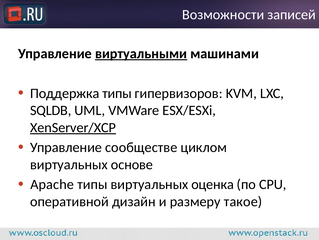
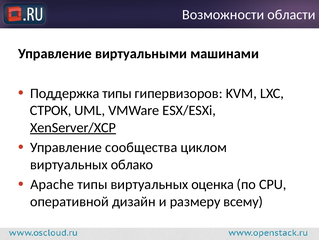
записей: записей -> области
виртуальными underline: present -> none
SQLDB: SQLDB -> СТРОК
сообществе: сообществе -> сообщества
основе: основе -> облако
такое: такое -> всему
